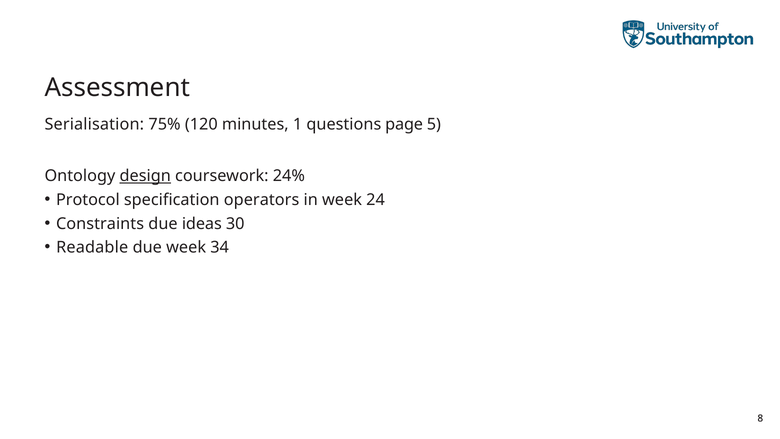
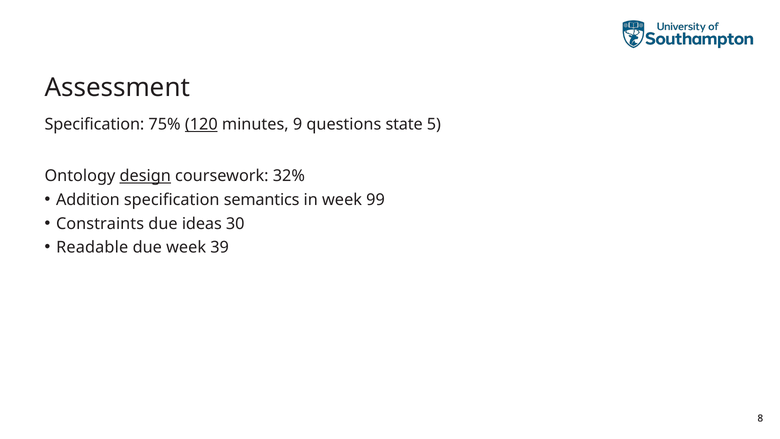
Serialisation at (94, 124): Serialisation -> Specification
120 underline: none -> present
1: 1 -> 9
page: page -> state
24%: 24% -> 32%
Protocol: Protocol -> Addition
operators: operators -> semantics
24: 24 -> 99
34: 34 -> 39
